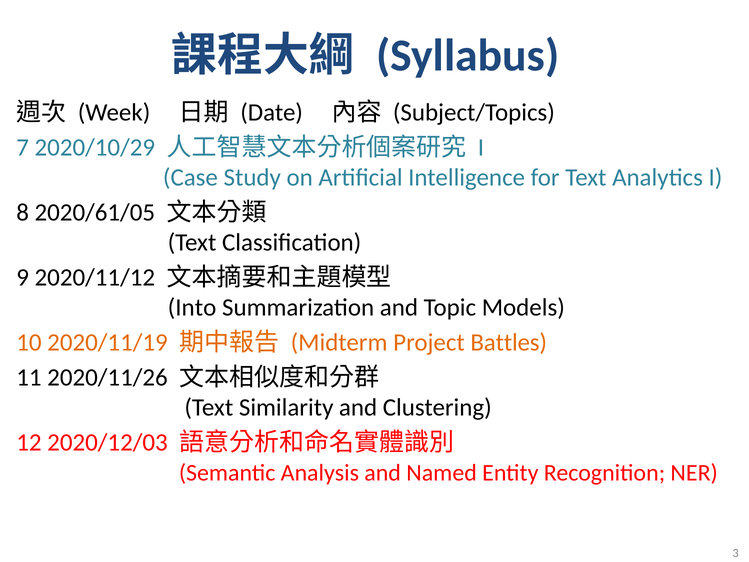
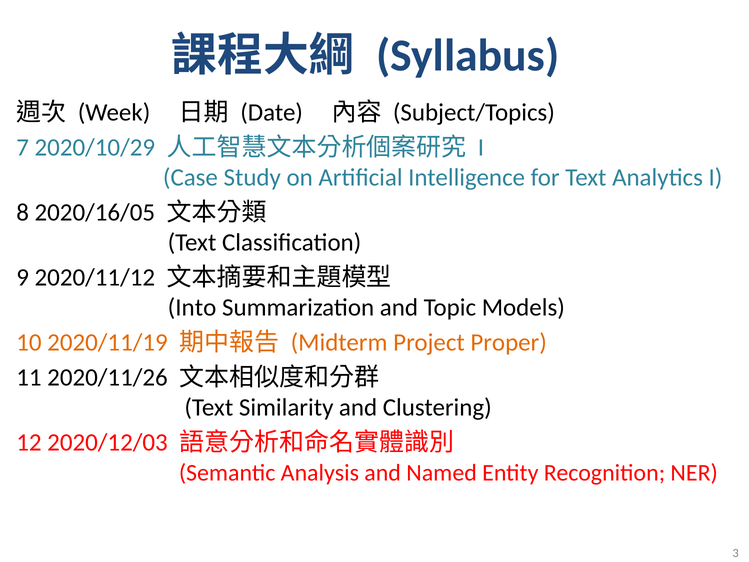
2020/61/05: 2020/61/05 -> 2020/16/05
Battles: Battles -> Proper
